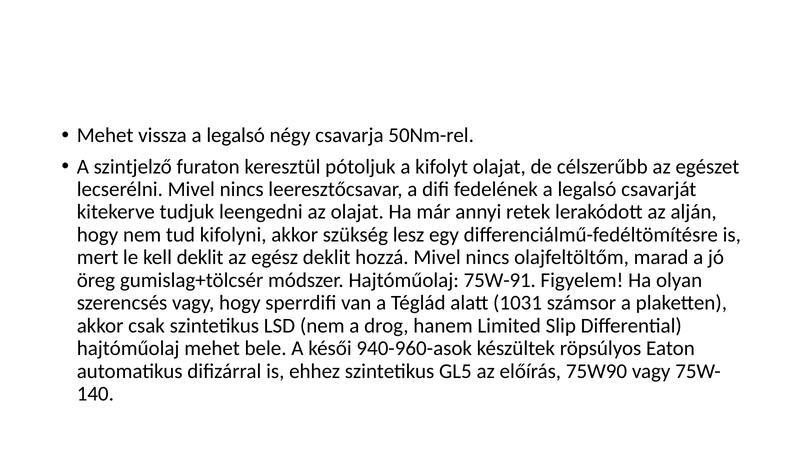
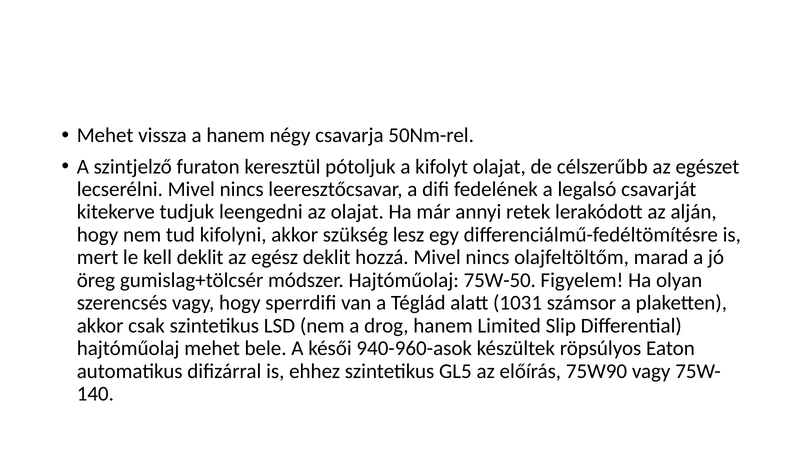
vissza a legalsó: legalsó -> hanem
75W-91: 75W-91 -> 75W-50
